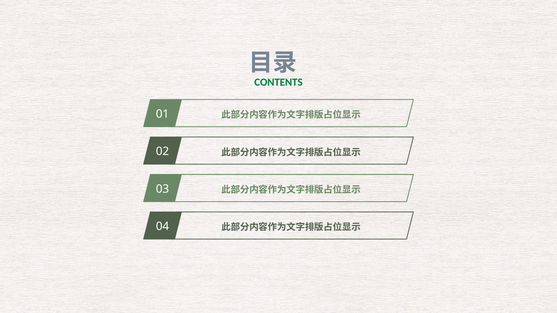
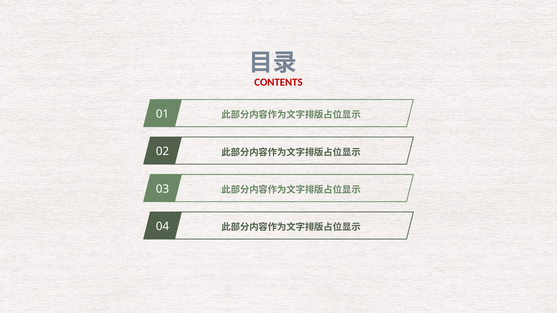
CONTENTS colour: green -> red
